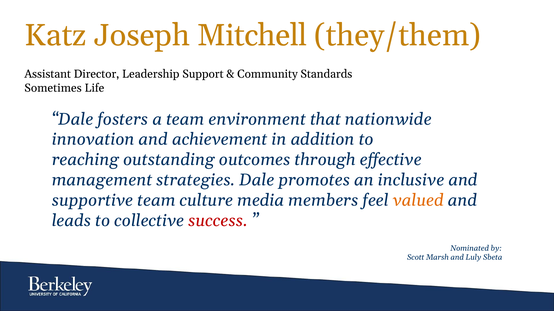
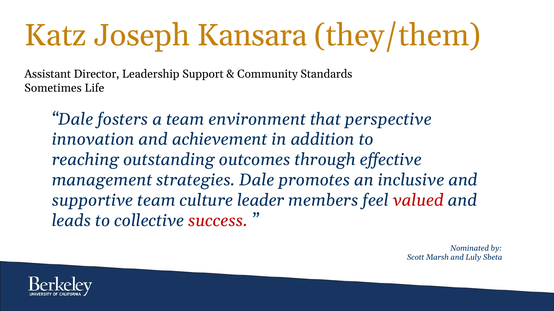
Mitchell: Mitchell -> Kansara
nationwide: nationwide -> perspective
media: media -> leader
valued colour: orange -> red
